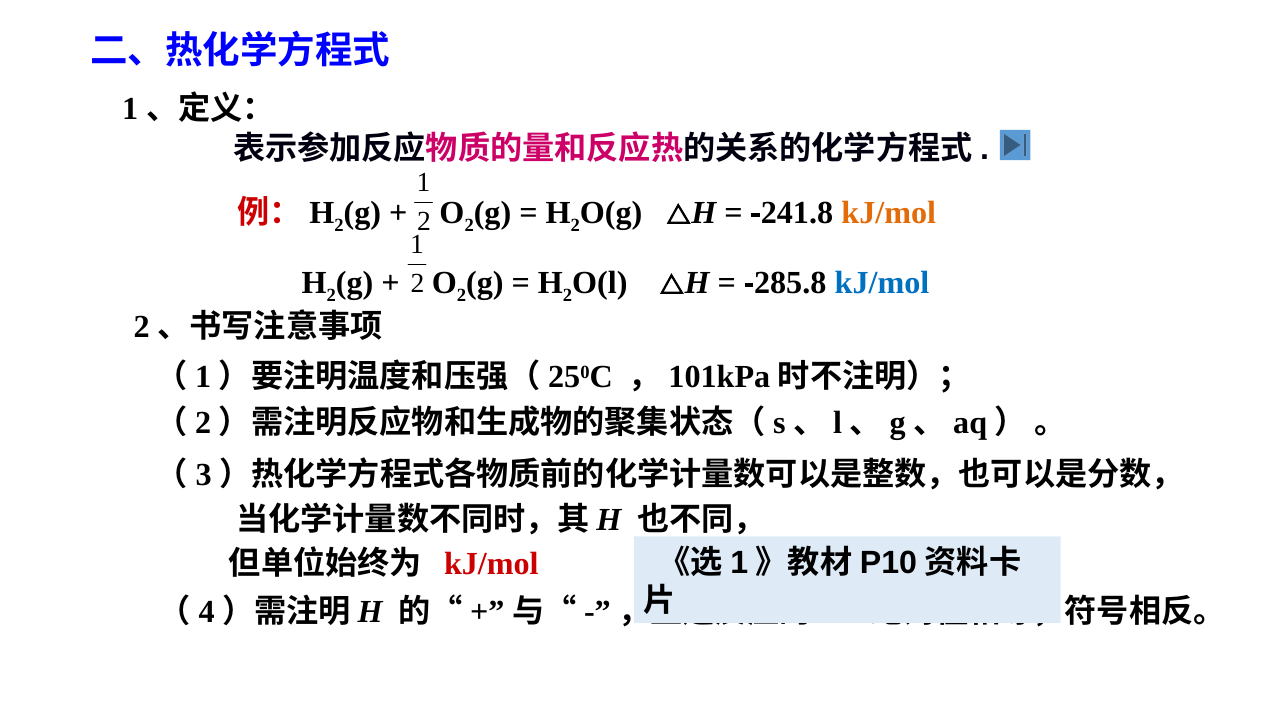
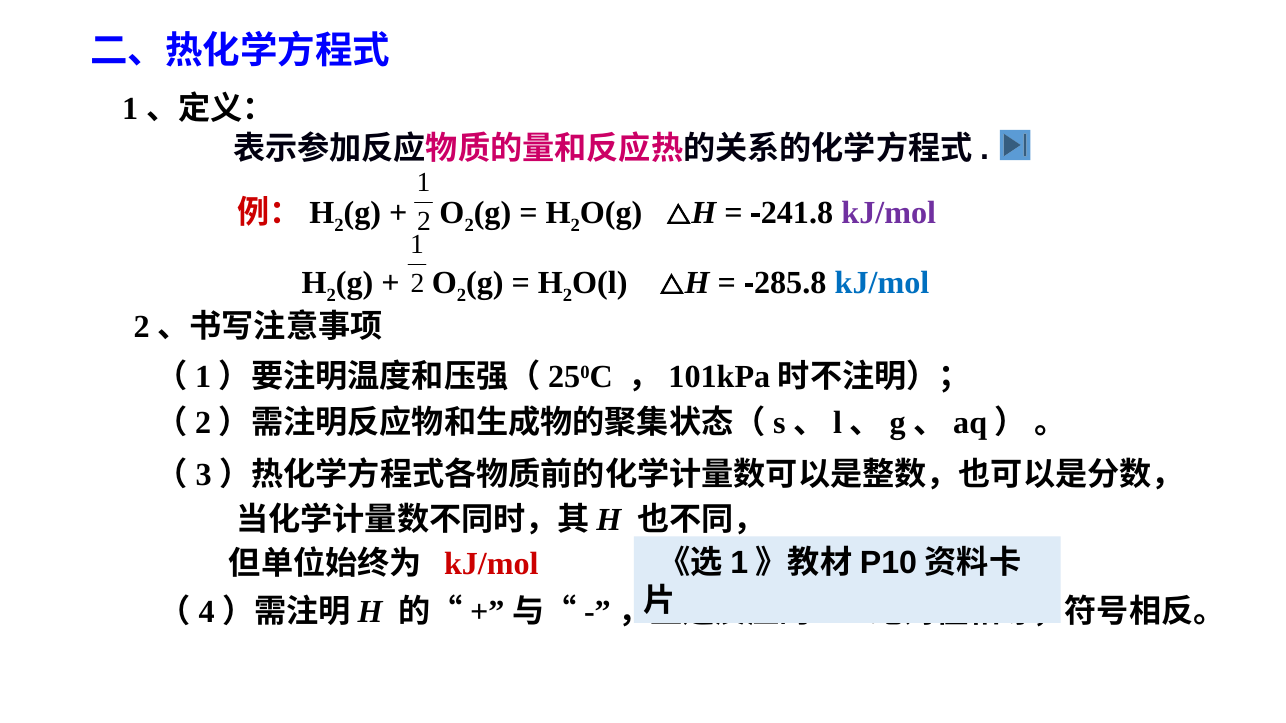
kJ/mol at (889, 213) colour: orange -> purple
